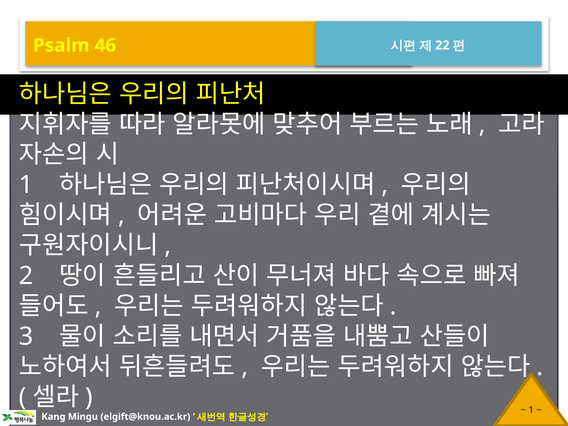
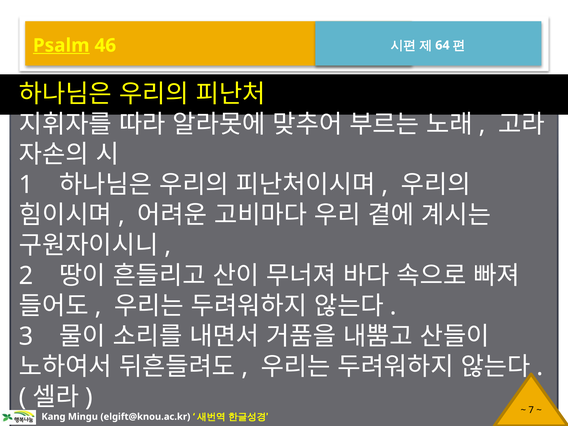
Psalm underline: none -> present
22: 22 -> 64
1 at (531, 410): 1 -> 7
